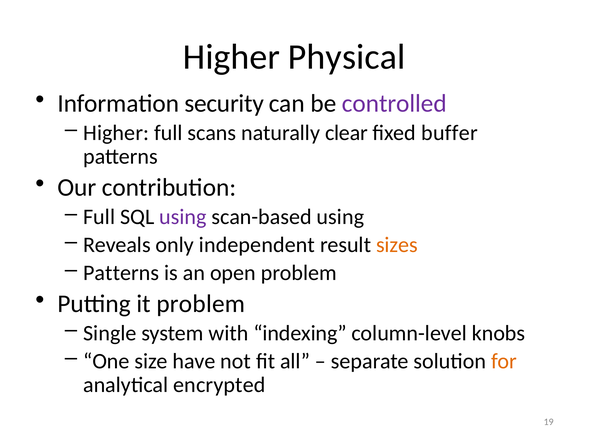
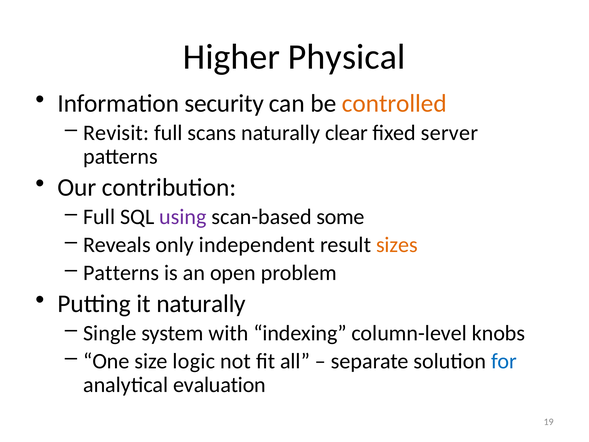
controlled colour: purple -> orange
Higher at (116, 133): Higher -> Revisit
buffer: buffer -> server
scan-based using: using -> some
it problem: problem -> naturally
have: have -> logic
for colour: orange -> blue
encrypted: encrypted -> evaluation
